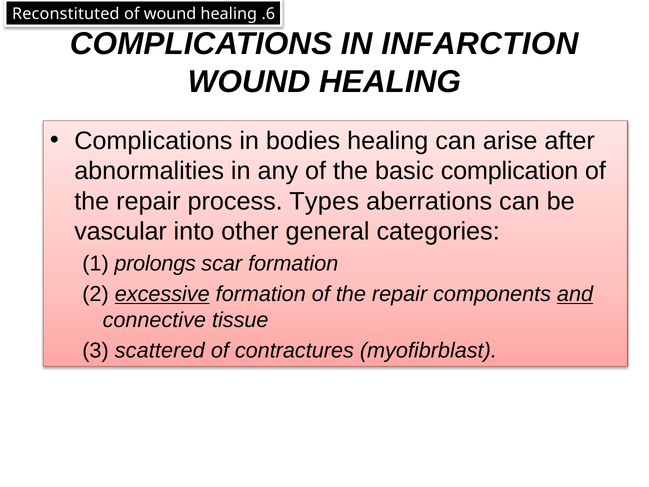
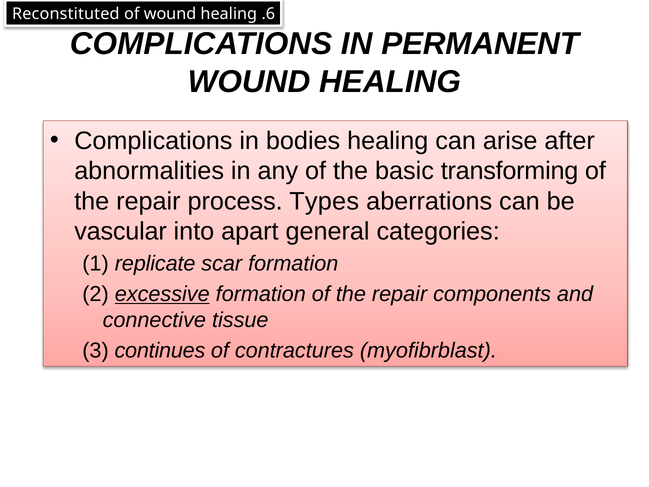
INFARCTION: INFARCTION -> PERMANENT
complication: complication -> transforming
other: other -> apart
prolongs: prolongs -> replicate
and underline: present -> none
scattered: scattered -> continues
